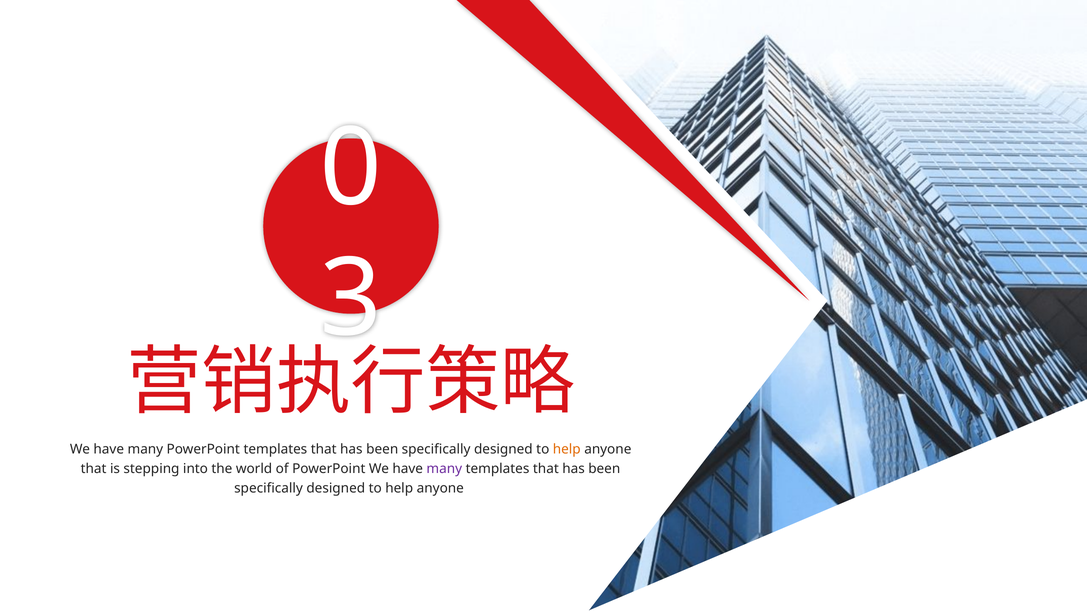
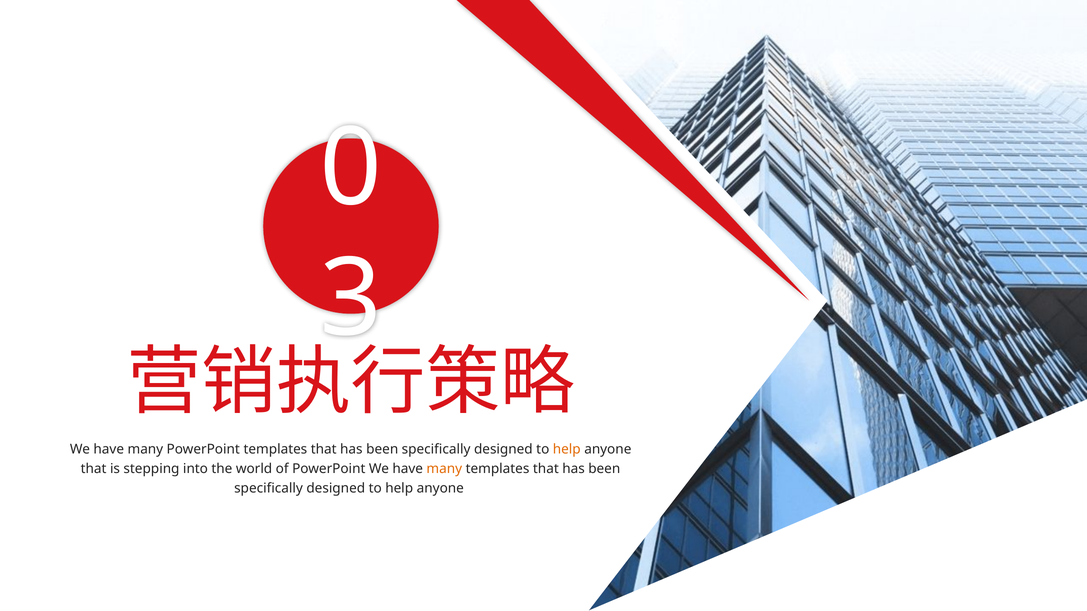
many at (444, 469) colour: purple -> orange
